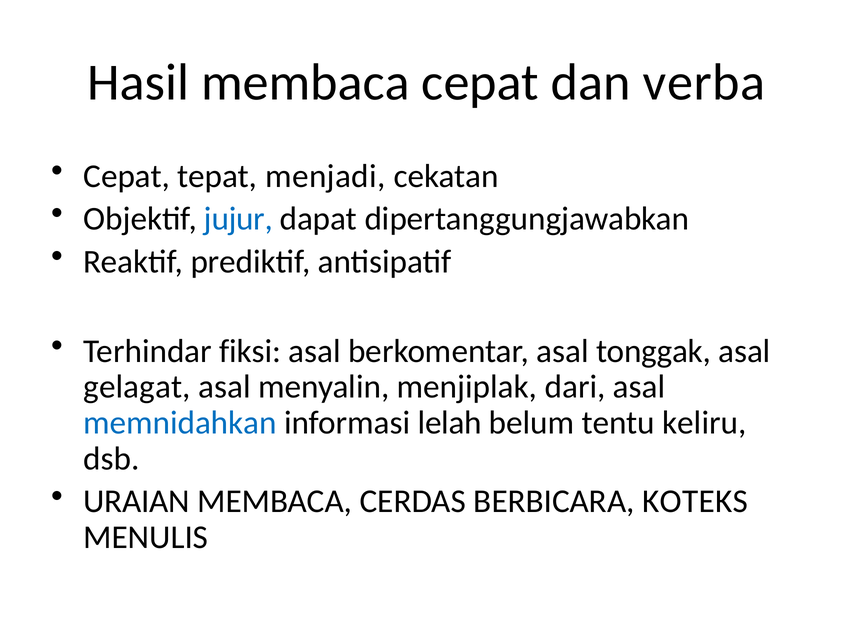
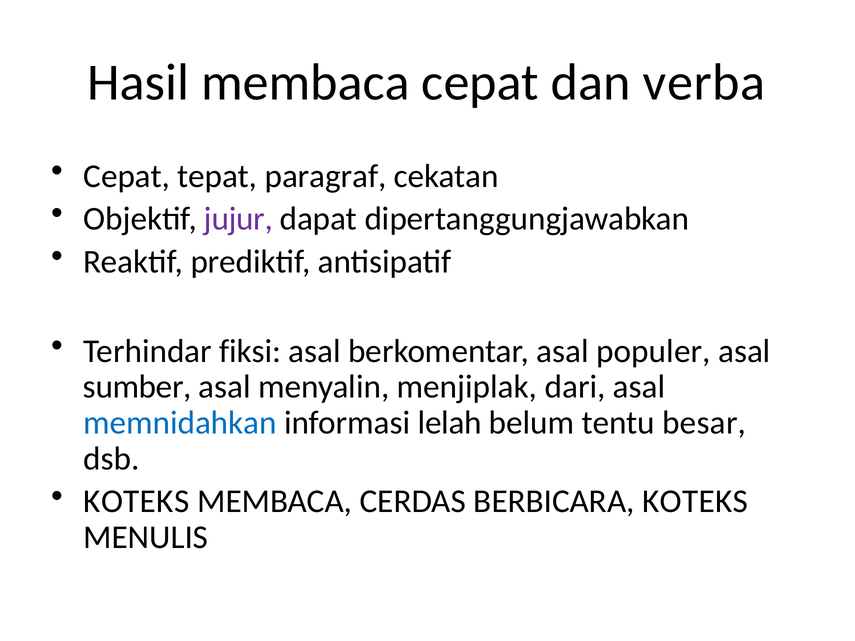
menjadi: menjadi -> paragraf
jujur colour: blue -> purple
tonggak: tonggak -> populer
gelagat: gelagat -> sumber
keliru: keliru -> besar
URAIAN at (137, 502): URAIAN -> KOTEKS
